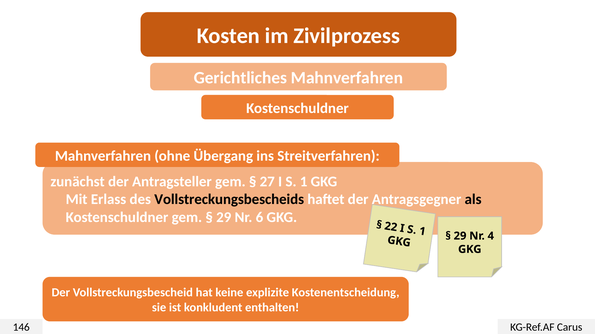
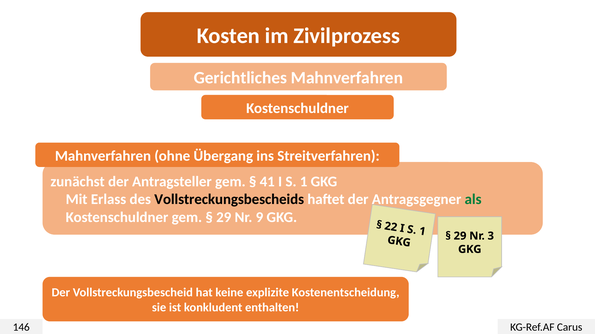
27: 27 -> 41
als colour: black -> green
6: 6 -> 9
4: 4 -> 3
